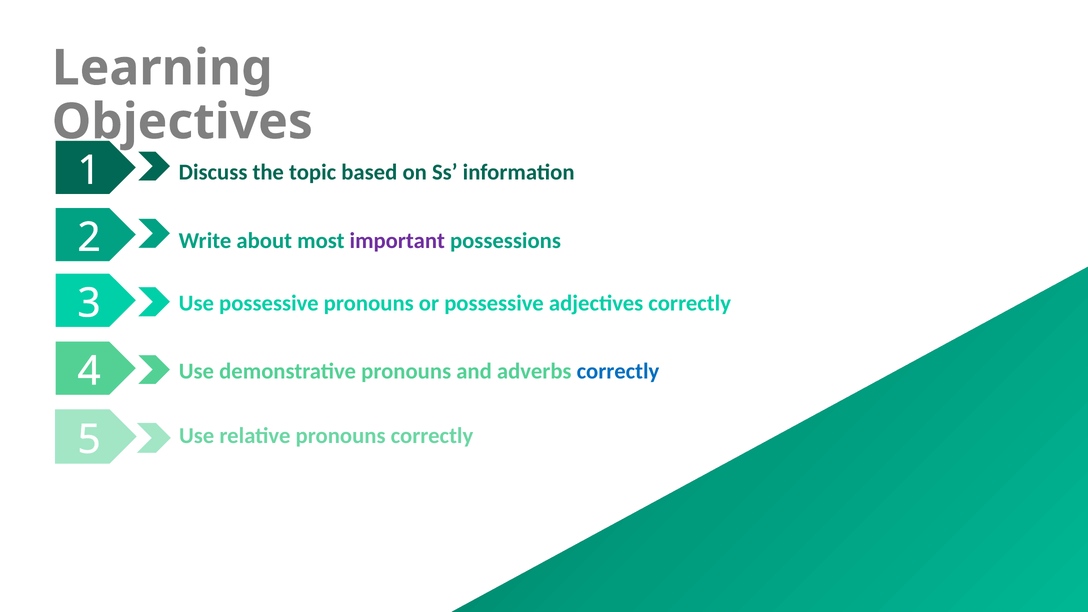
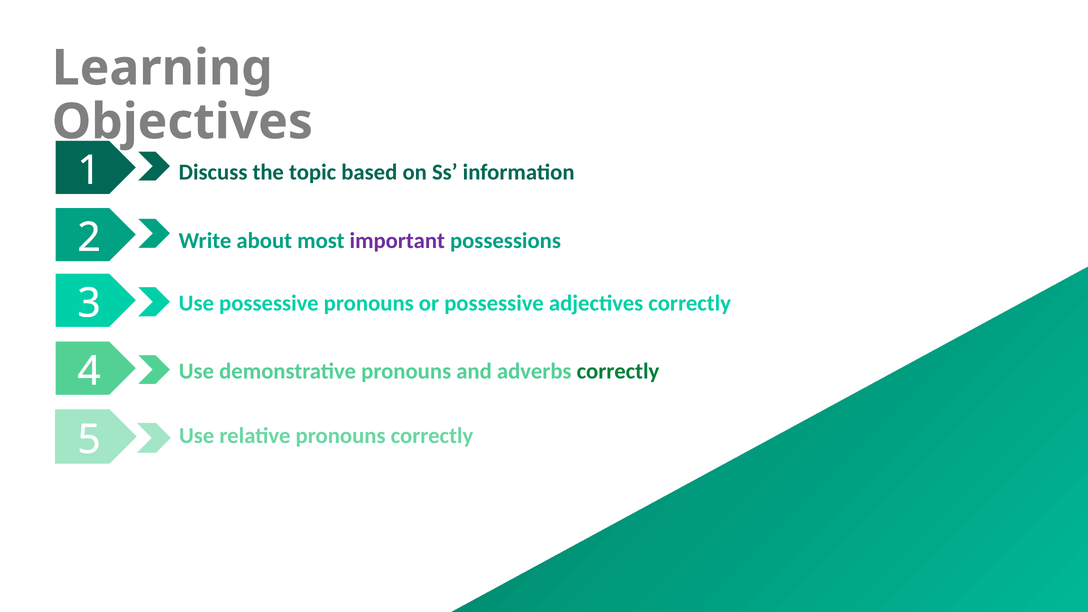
correctly at (618, 371) colour: blue -> green
